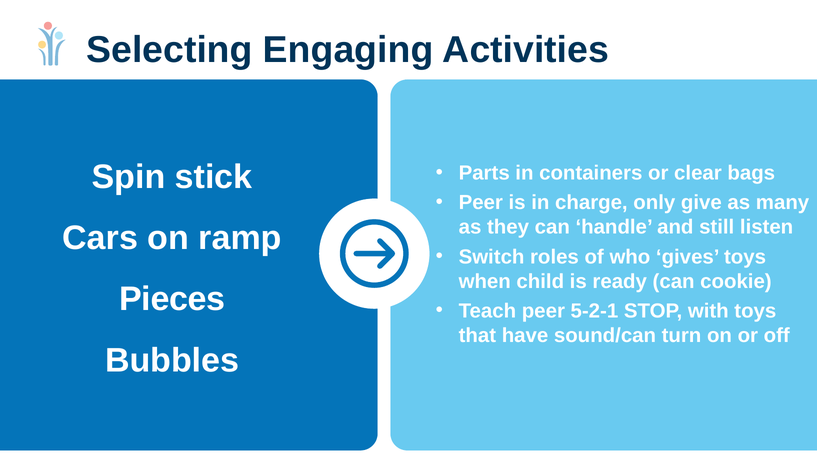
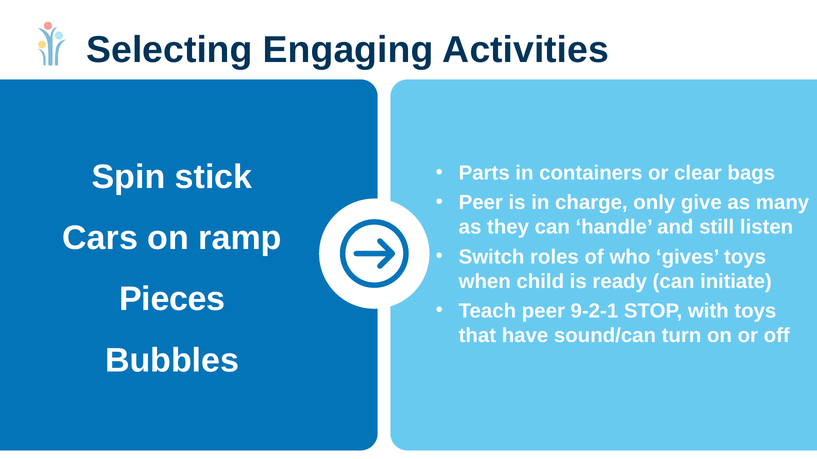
cookie: cookie -> initiate
5-2-1: 5-2-1 -> 9-2-1
